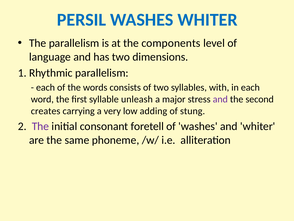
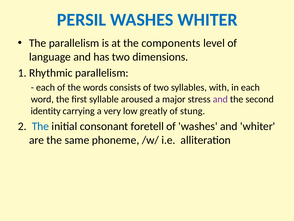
unleash: unleash -> aroused
creates: creates -> identity
adding: adding -> greatly
The at (40, 126) colour: purple -> blue
